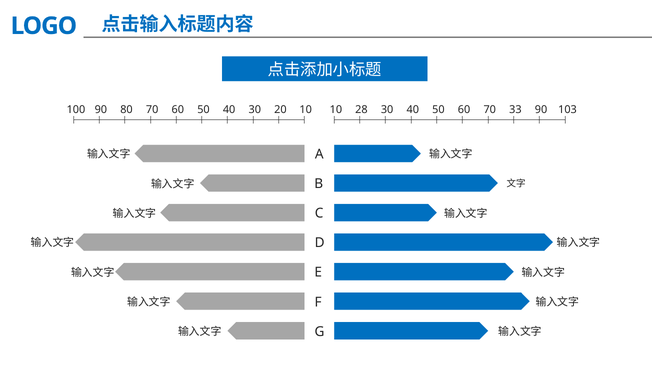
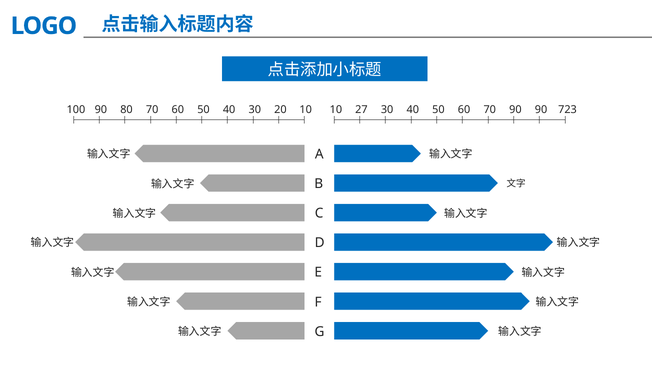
28: 28 -> 27
70 33: 33 -> 90
103: 103 -> 723
